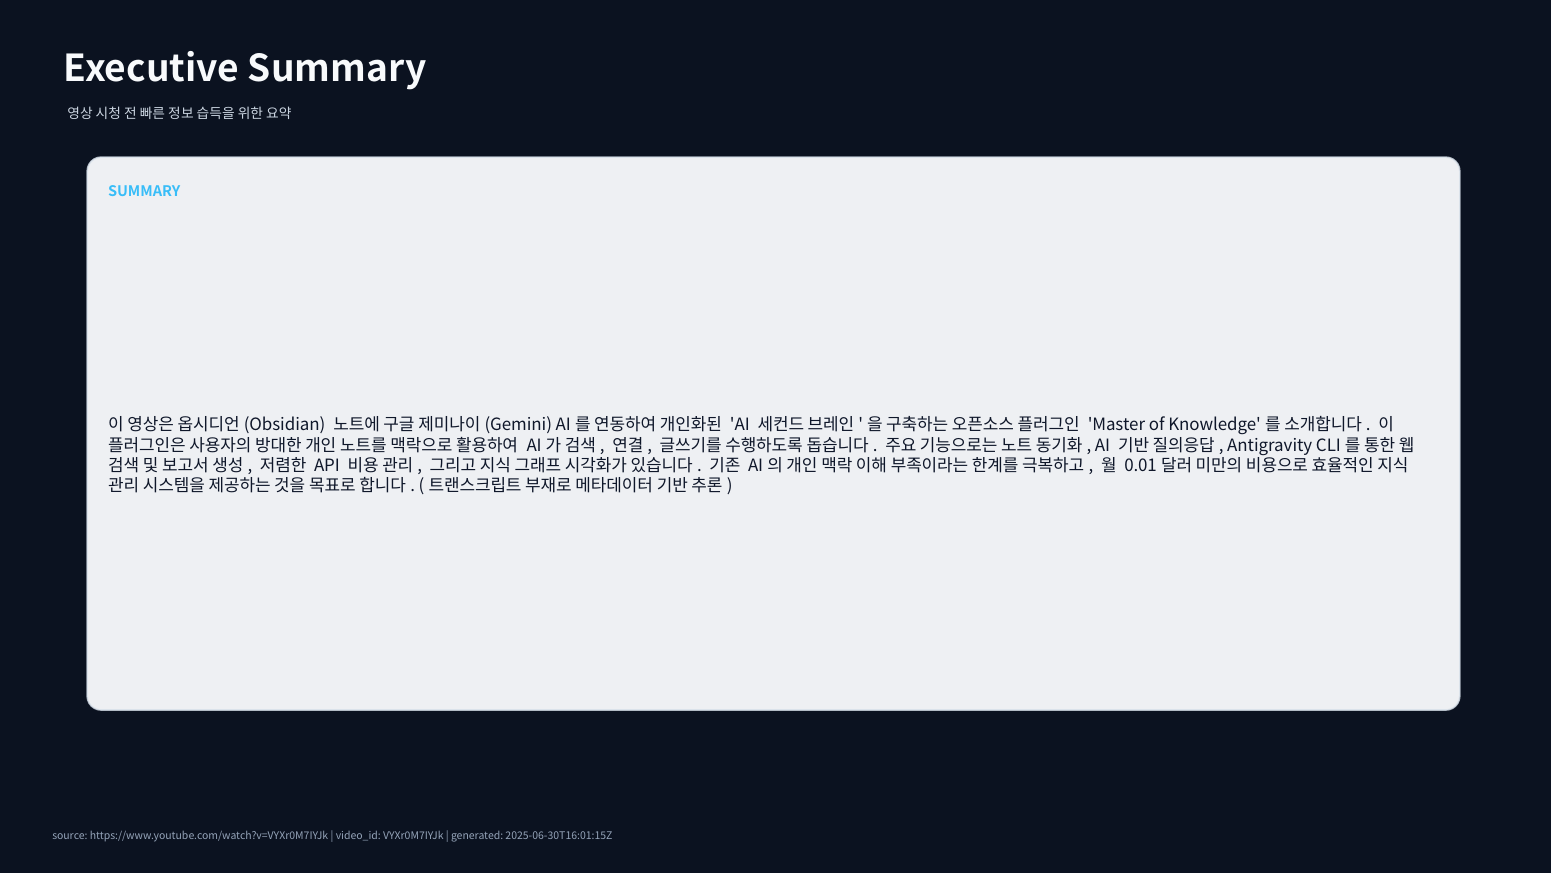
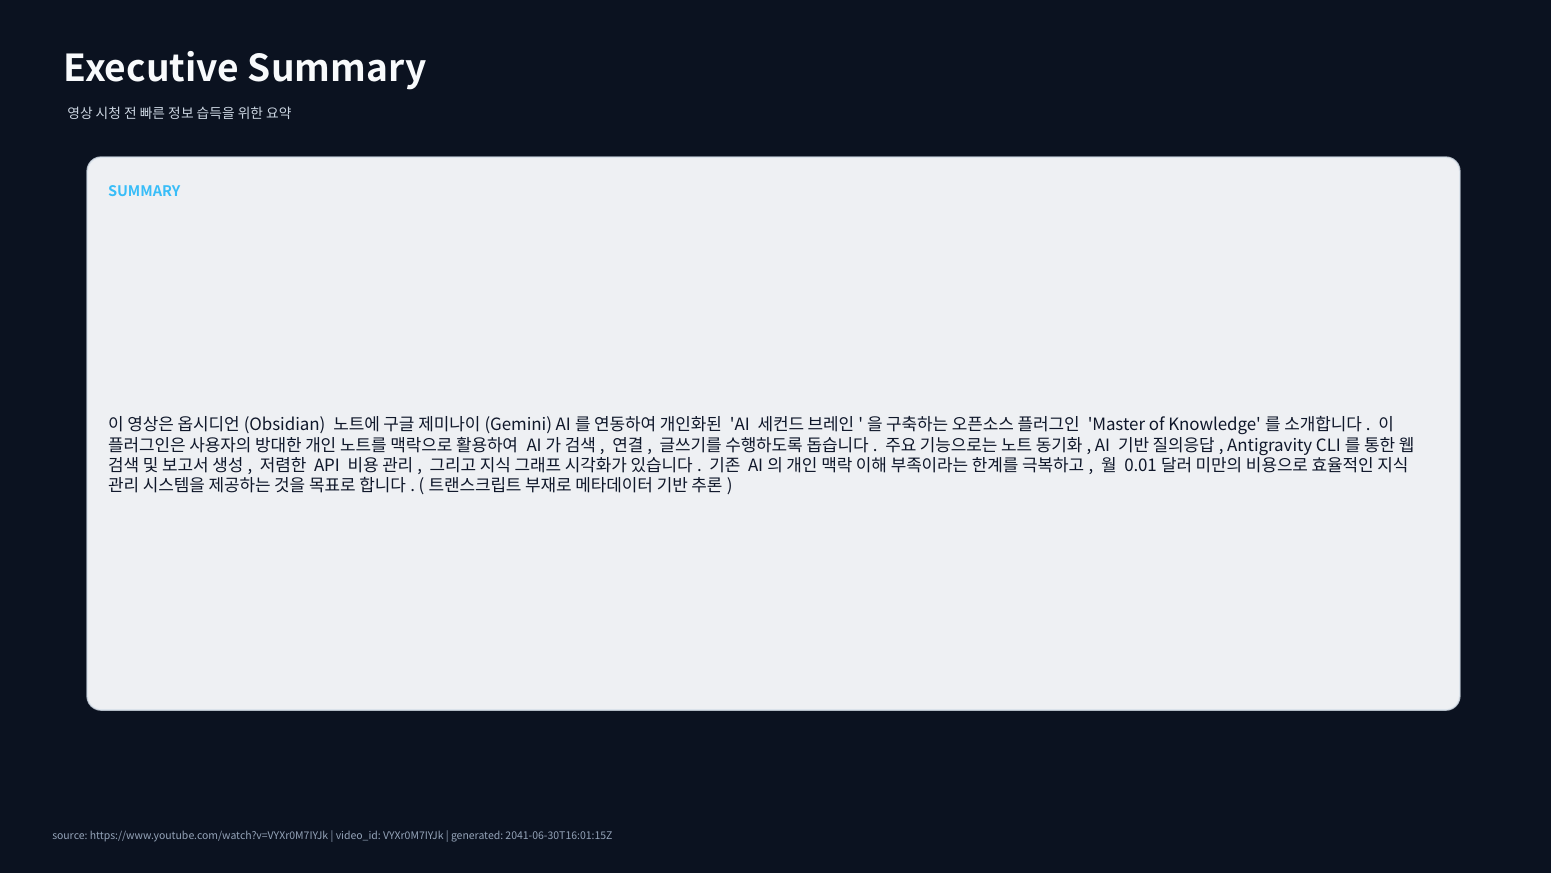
2025-06-30T16:01:15Z: 2025-06-30T16:01:15Z -> 2041-06-30T16:01:15Z
